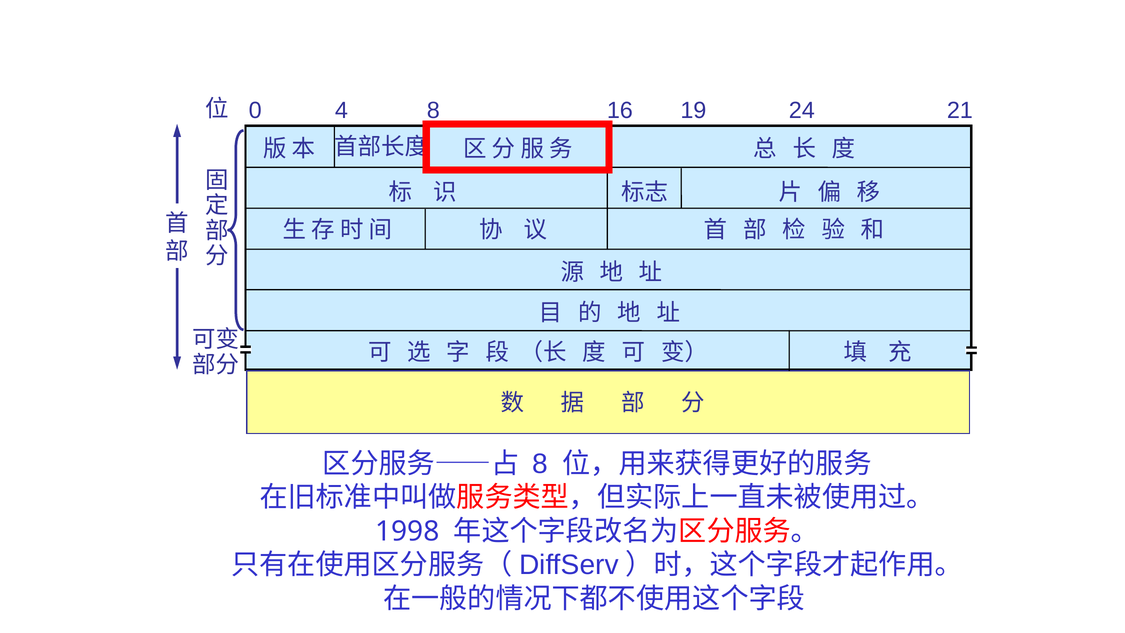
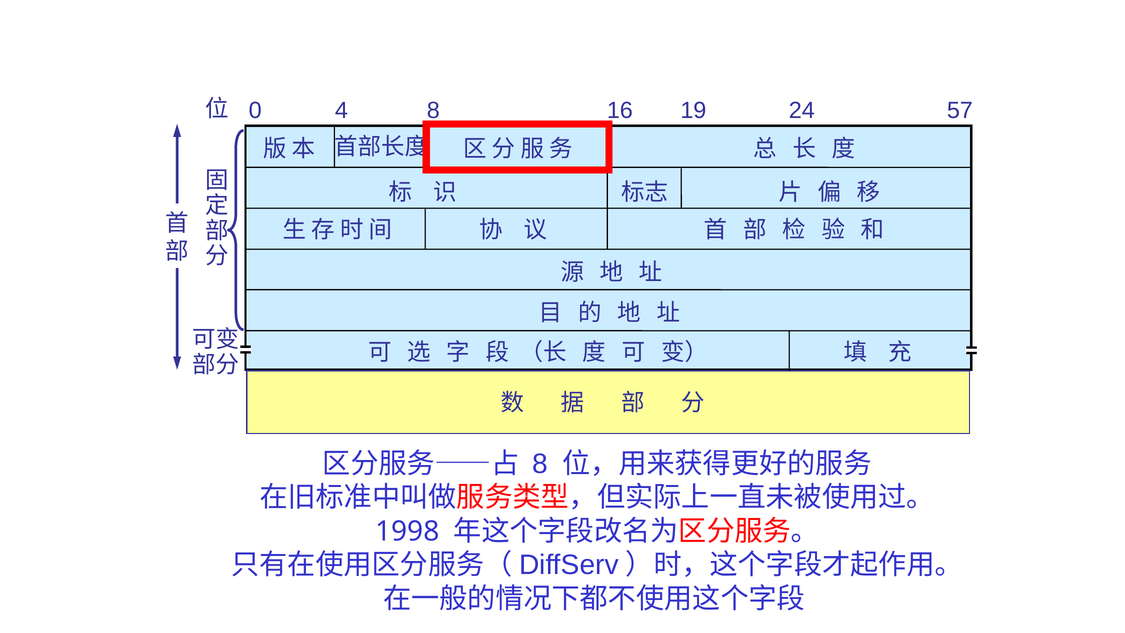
21: 21 -> 57
